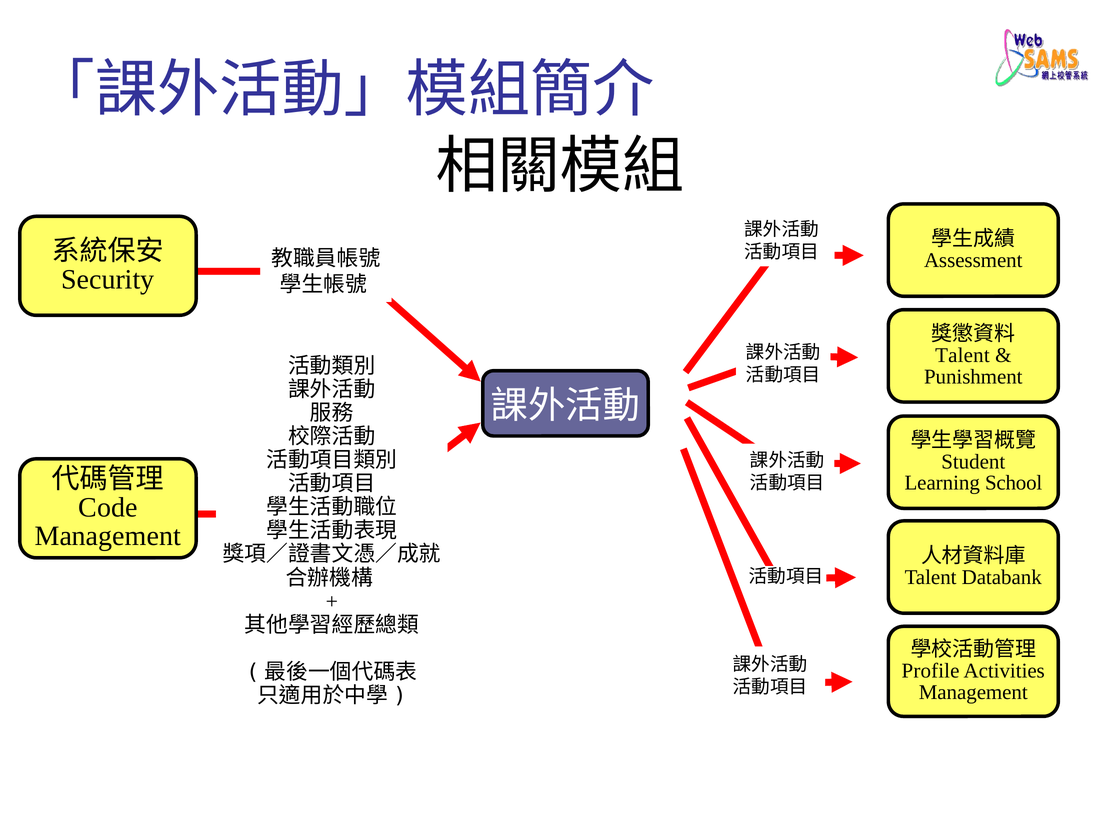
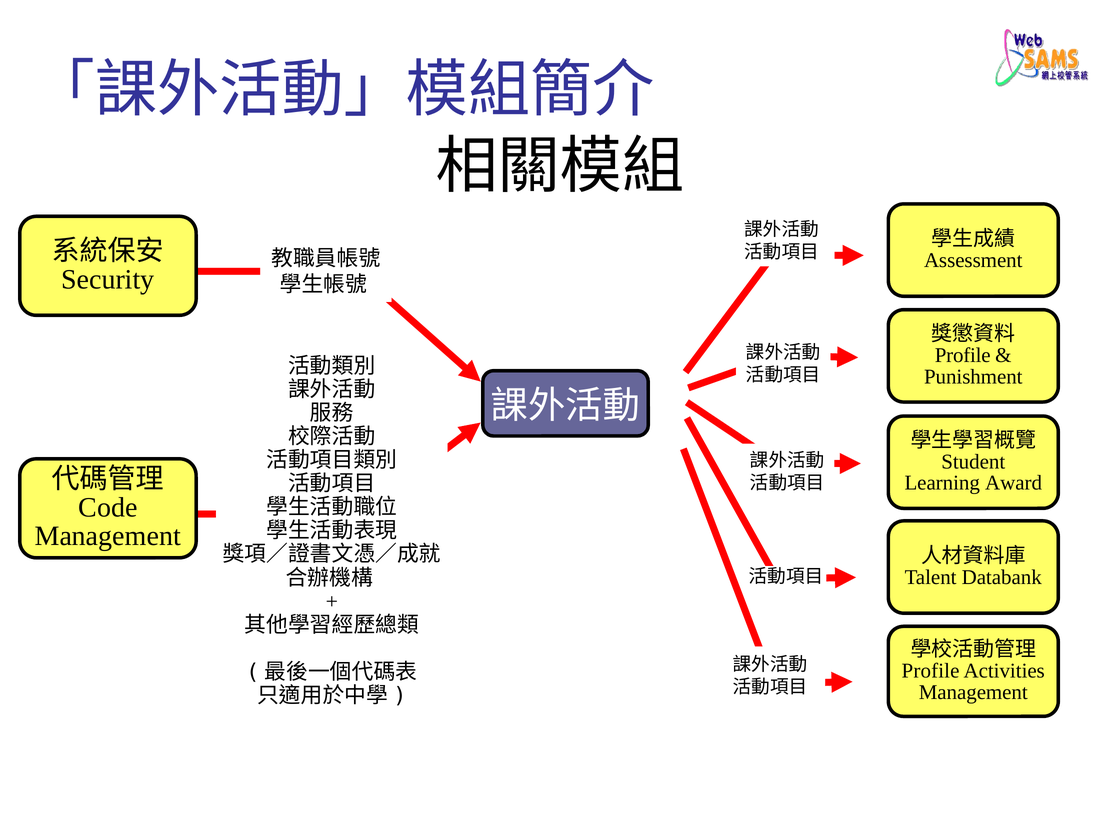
Talent at (962, 355): Talent -> Profile
School: School -> Award
